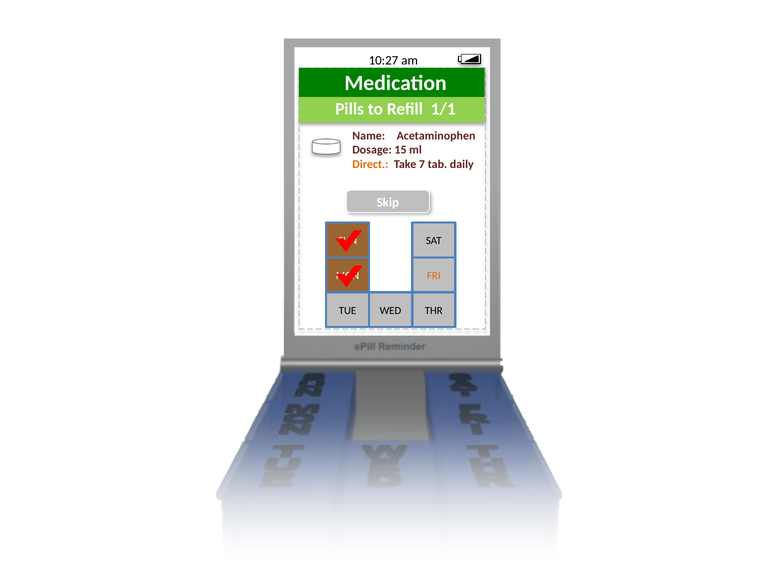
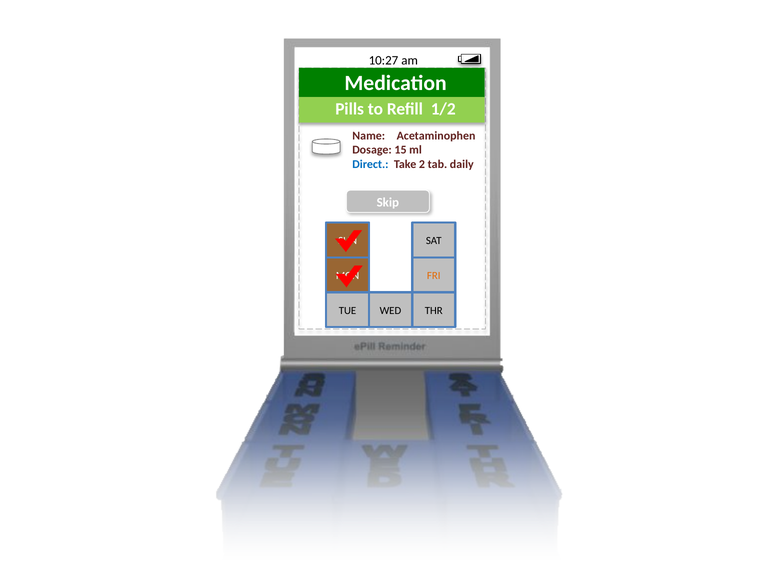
1/1: 1/1 -> 1/2
Direct colour: orange -> blue
7: 7 -> 2
